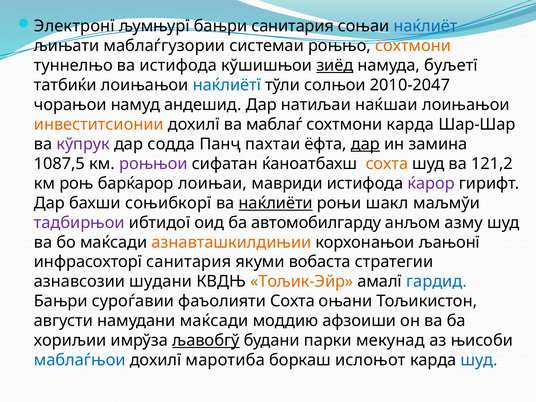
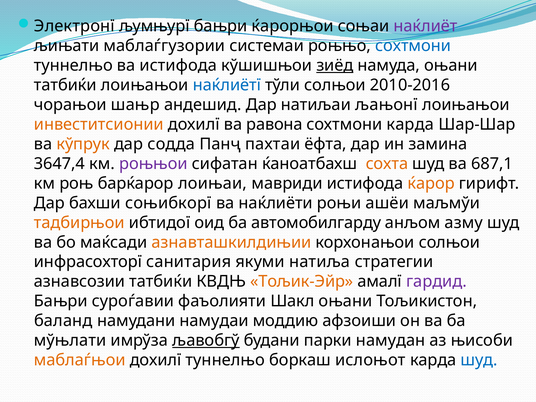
бањри санитария: санитария -> ќарорњои
наќлиёт colour: blue -> purple
сохтмони at (413, 46) colour: orange -> blue
намуда буљетї: буљетї -> оњани
2010-2047: 2010-2047 -> 2010-2016
намуд: намуд -> шањр
наќшаи: наќшаи -> љањонї
маблаѓ: маблаѓ -> равона
кўпрук colour: purple -> orange
дар at (365, 144) underline: present -> none
1087,5: 1087,5 -> 3647,4
121,2: 121,2 -> 687,1
ќарор colour: purple -> orange
наќлиёти underline: present -> none
шакл: шакл -> ашёи
тадбирњои colour: purple -> orange
корхонањои љањонї: љањонї -> солњои
вобаста: вобаста -> натиља
азнавсозии шудани: шудани -> татбиќи
гардид colour: blue -> purple
фаъолияти Сохта: Сохта -> Шакл
августи: августи -> баланд
намудани маќсади: маќсади -> намудаи
хориљии: хориљии -> мўњлати
мекунад: мекунад -> намудан
маблаѓњои colour: blue -> orange
дохилї маротиба: маротиба -> туннелњо
